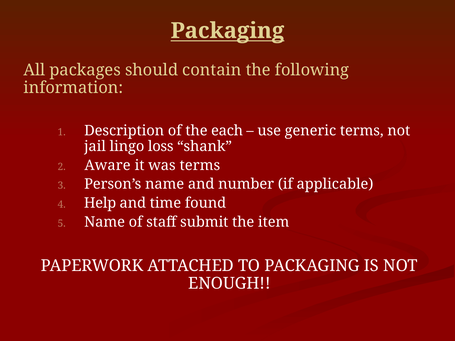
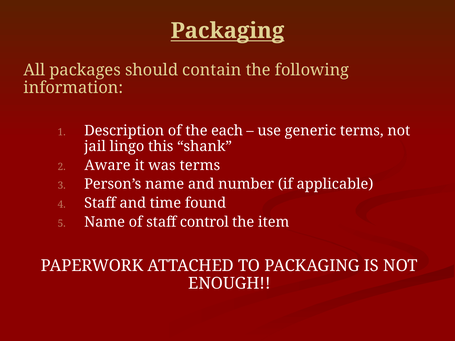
loss: loss -> this
Help at (100, 203): Help -> Staff
submit: submit -> control
